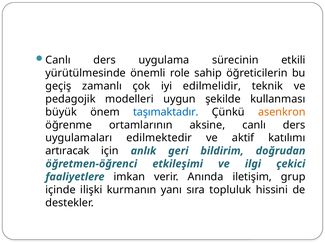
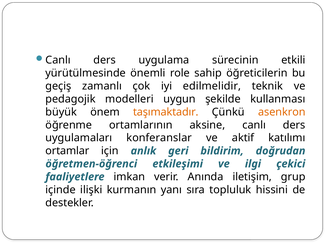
taşımaktadır colour: blue -> orange
edilmektedir: edilmektedir -> konferanslar
artıracak: artıracak -> ortamlar
